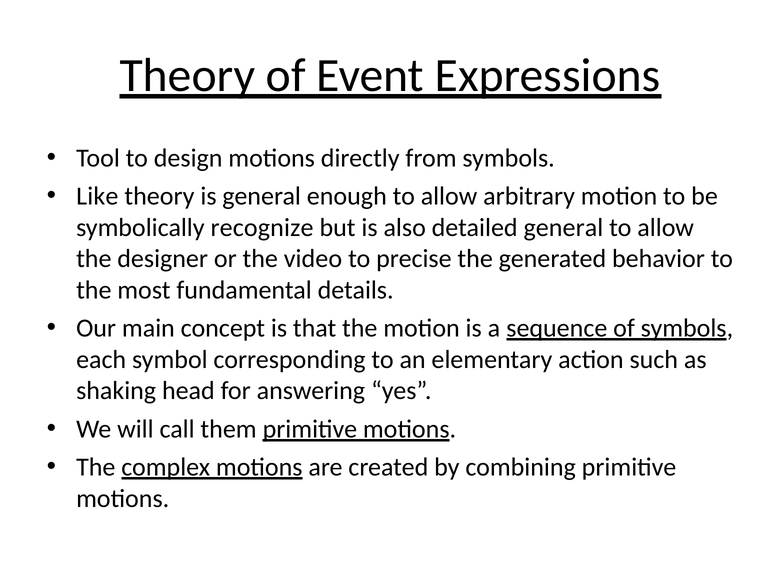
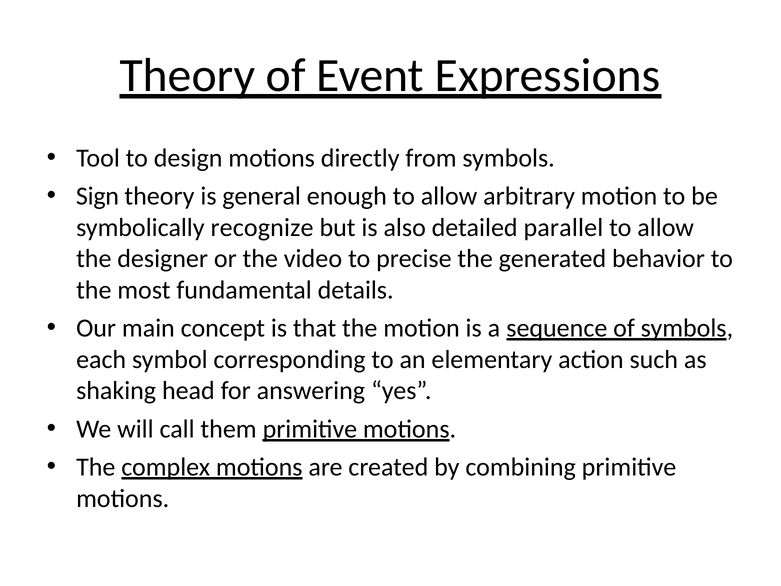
Like: Like -> Sign
detailed general: general -> parallel
